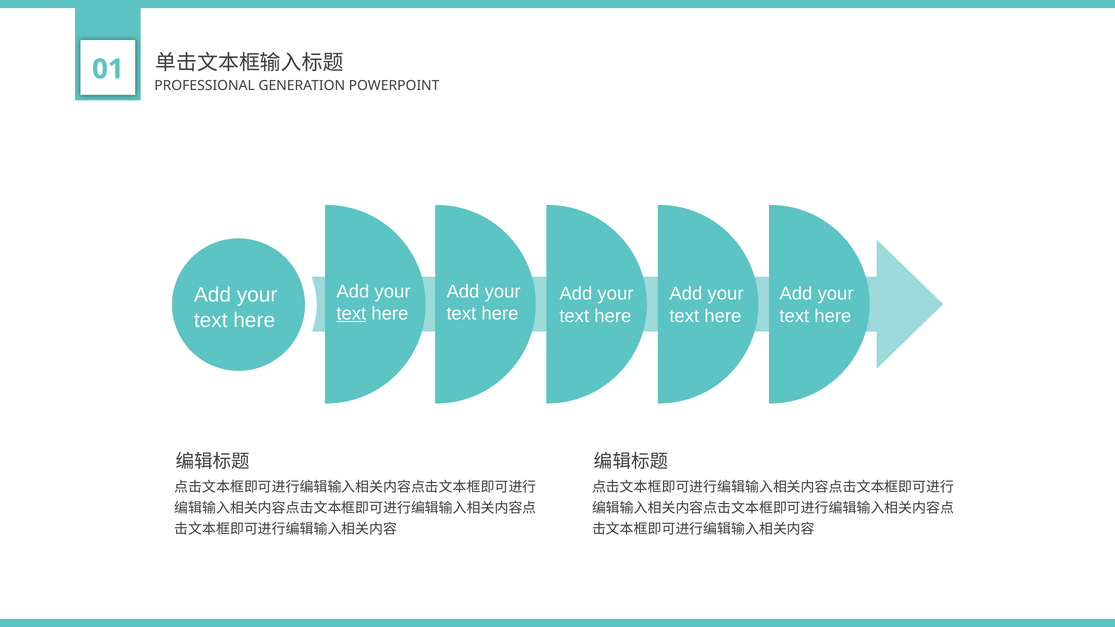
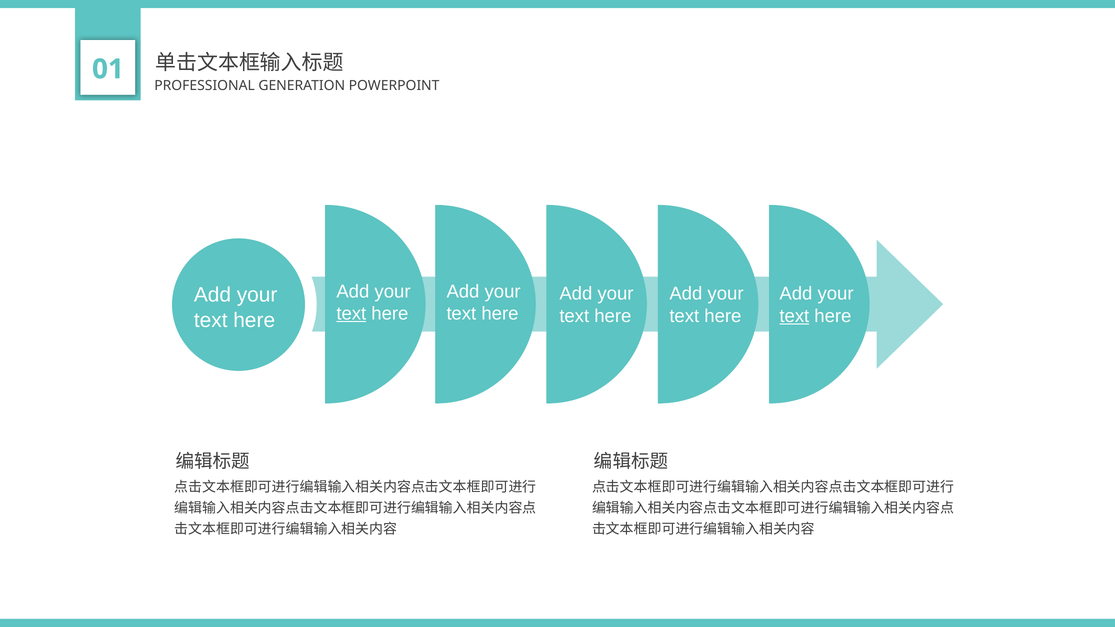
text at (794, 316) underline: none -> present
